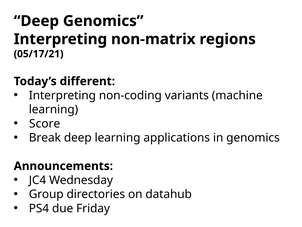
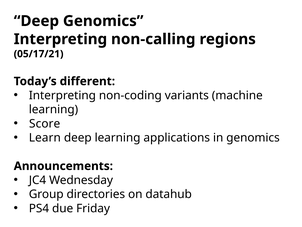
non-matrix: non-matrix -> non-calling
Break: Break -> Learn
